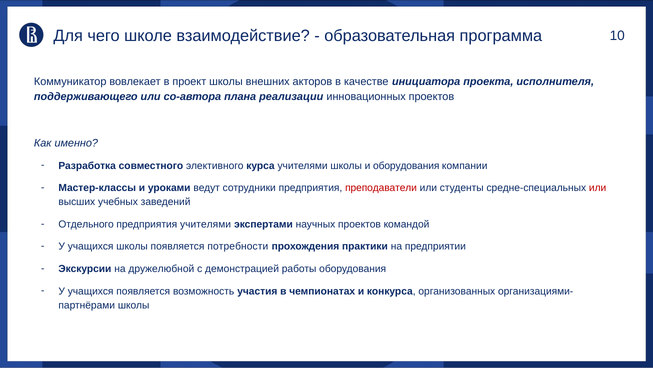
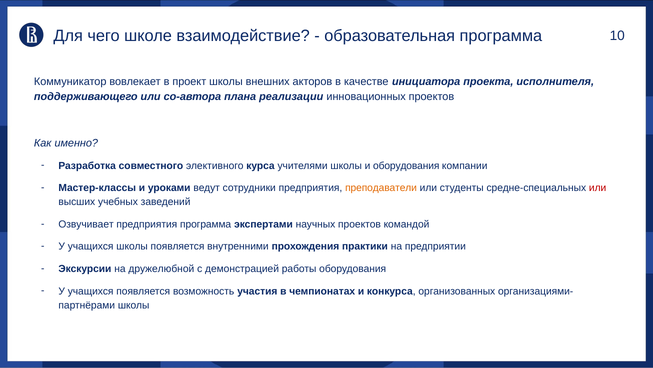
преподаватели colour: red -> orange
Отдельного: Отдельного -> Озвучивает
предприятия учителями: учителями -> программа
потребности: потребности -> внутренними
